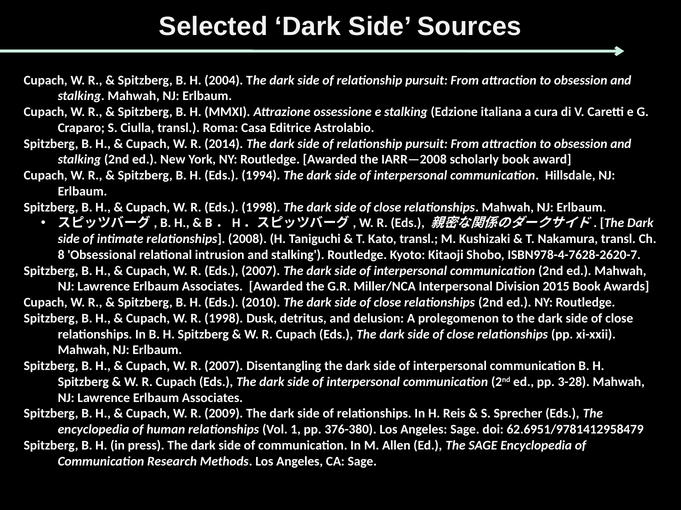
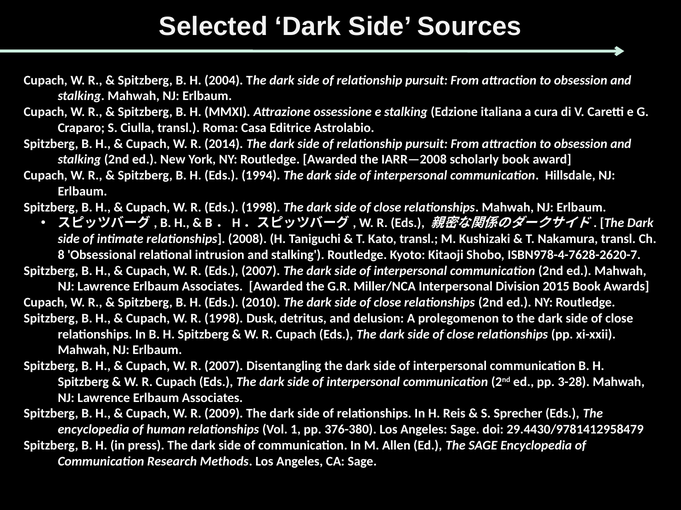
62.6951/9781412958479: 62.6951/9781412958479 -> 29.4430/9781412958479
